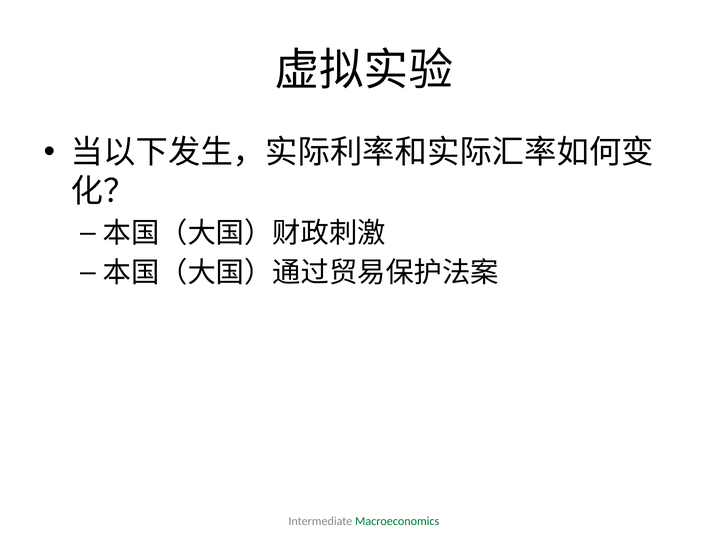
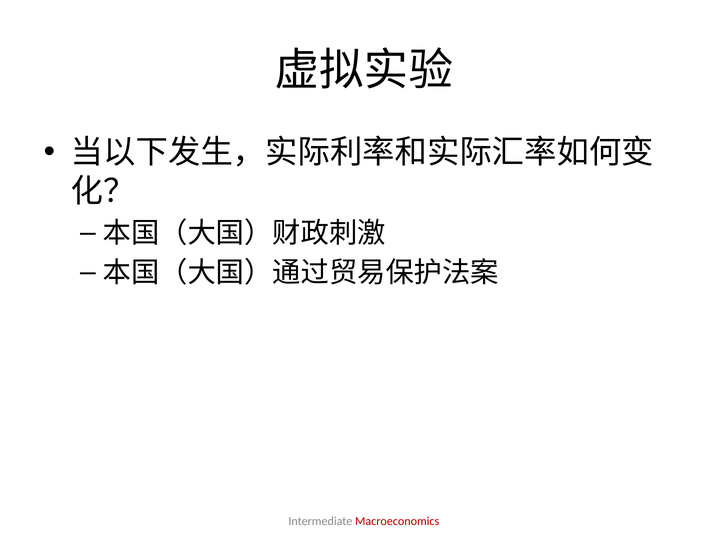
Macroeconomics colour: green -> red
